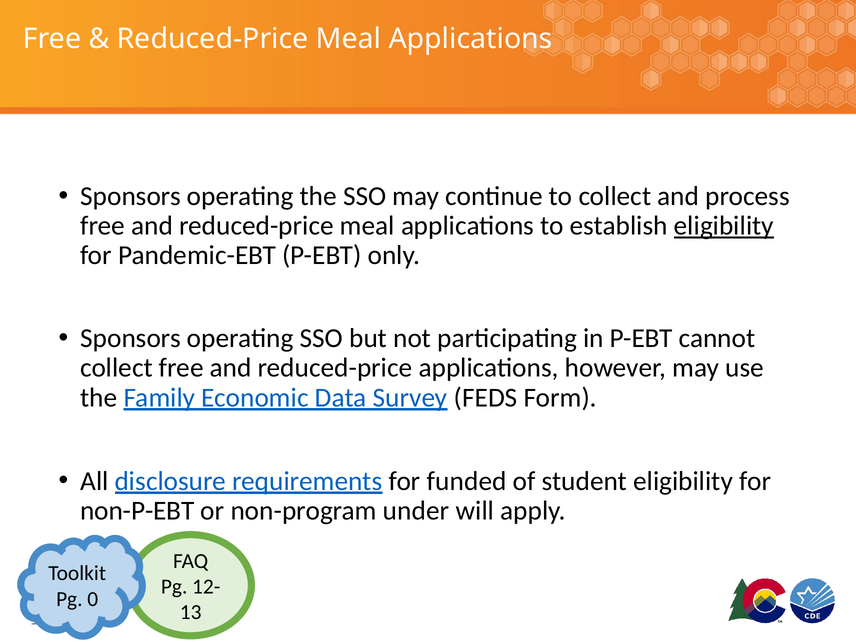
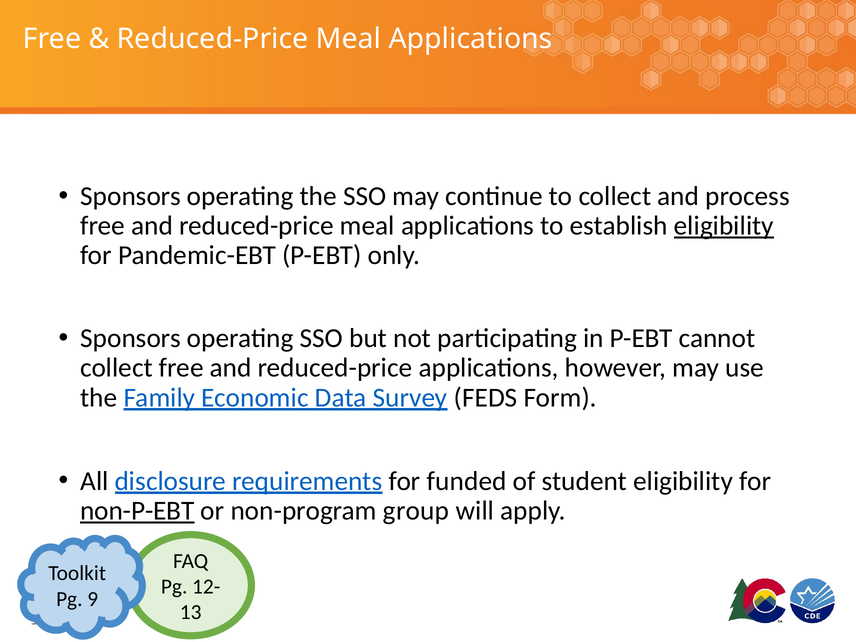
non-P-EBT underline: none -> present
under: under -> group
0: 0 -> 9
